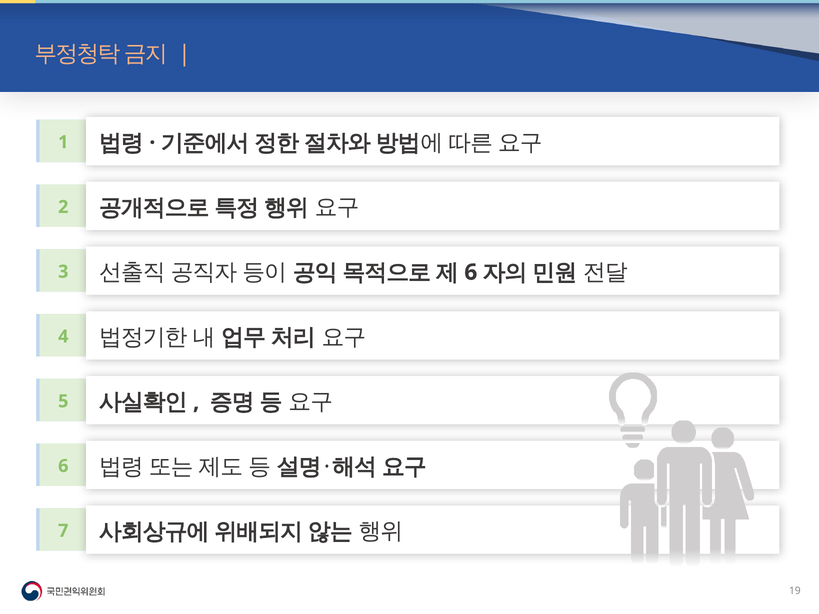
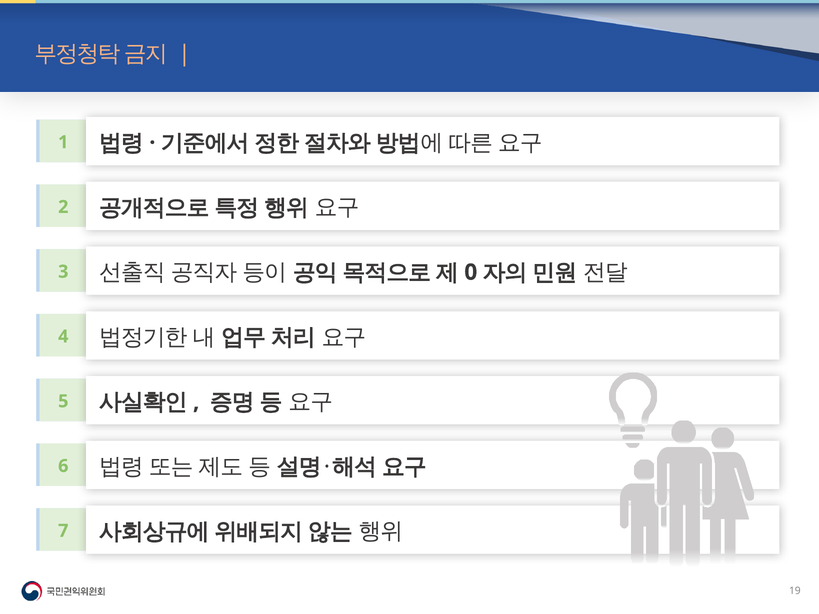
6: 6 -> 0
